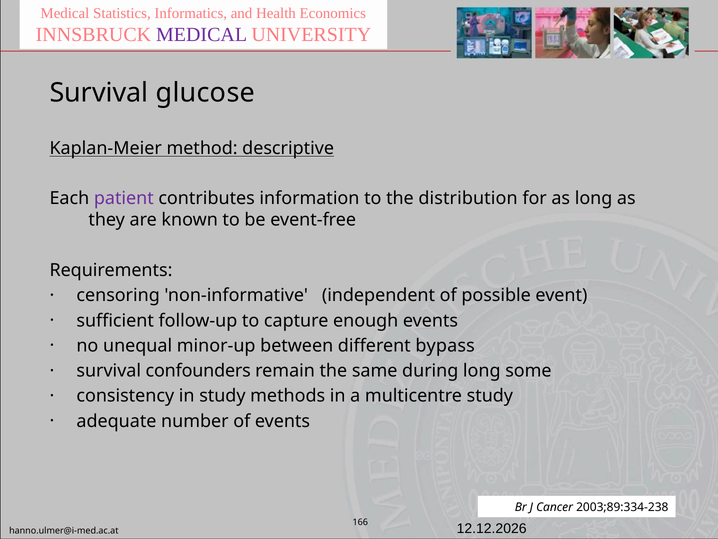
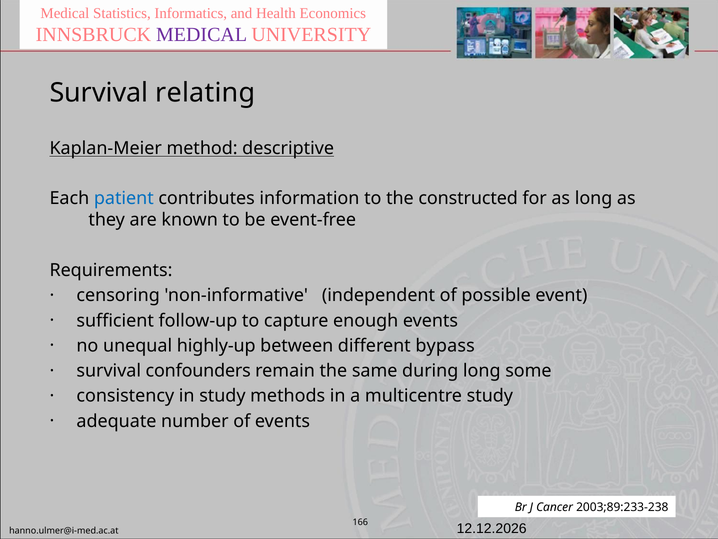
glucose: glucose -> relating
patient colour: purple -> blue
distribution: distribution -> constructed
minor-up: minor-up -> highly-up
2003;89:334-238: 2003;89:334-238 -> 2003;89:233-238
